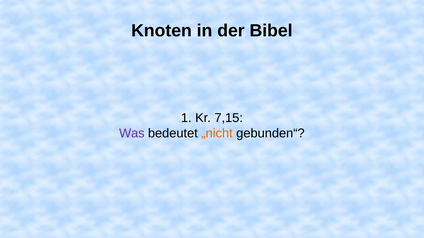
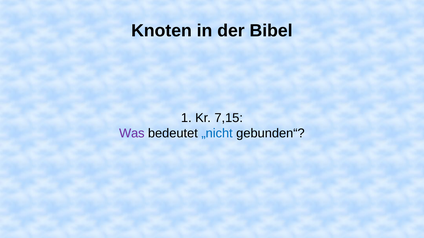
„nicht colour: orange -> blue
